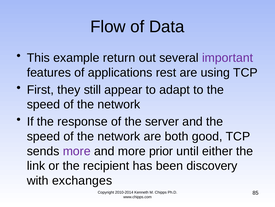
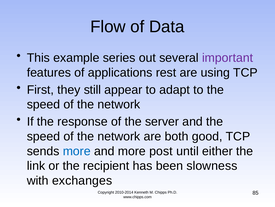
return: return -> series
more at (77, 151) colour: purple -> blue
prior: prior -> post
discovery: discovery -> slowness
